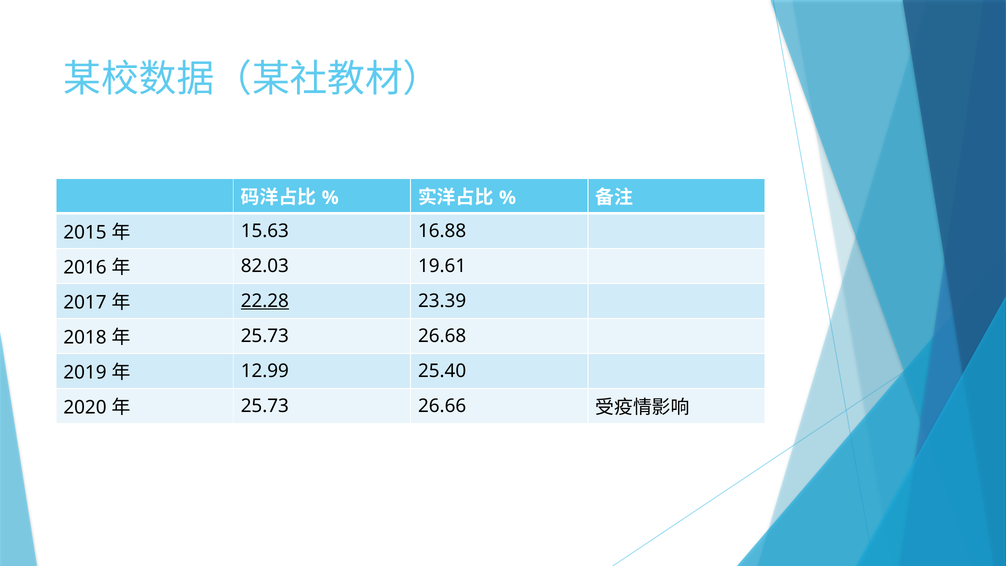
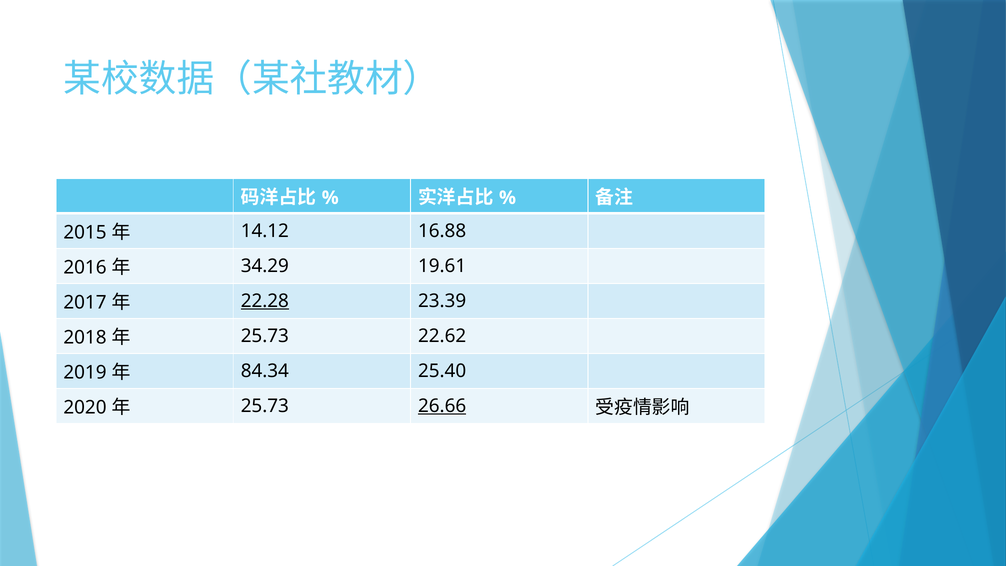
15.63: 15.63 -> 14.12
82.03: 82.03 -> 34.29
26.68: 26.68 -> 22.62
12.99: 12.99 -> 84.34
26.66 underline: none -> present
